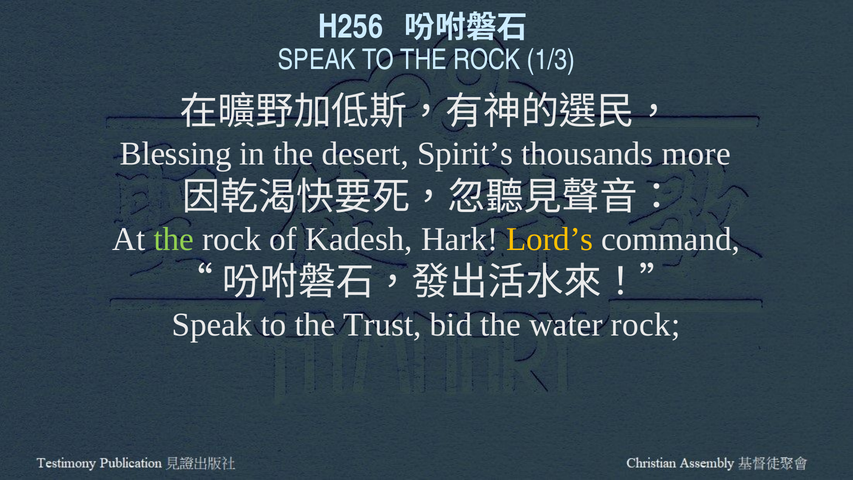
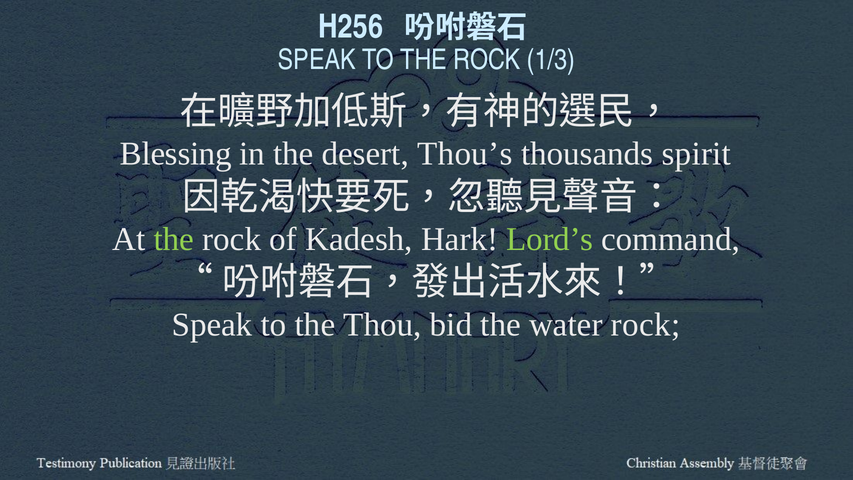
Spirit’s: Spirit’s -> Thou’s
more: more -> spirit
Lord’s colour: yellow -> light green
Trust: Trust -> Thou
